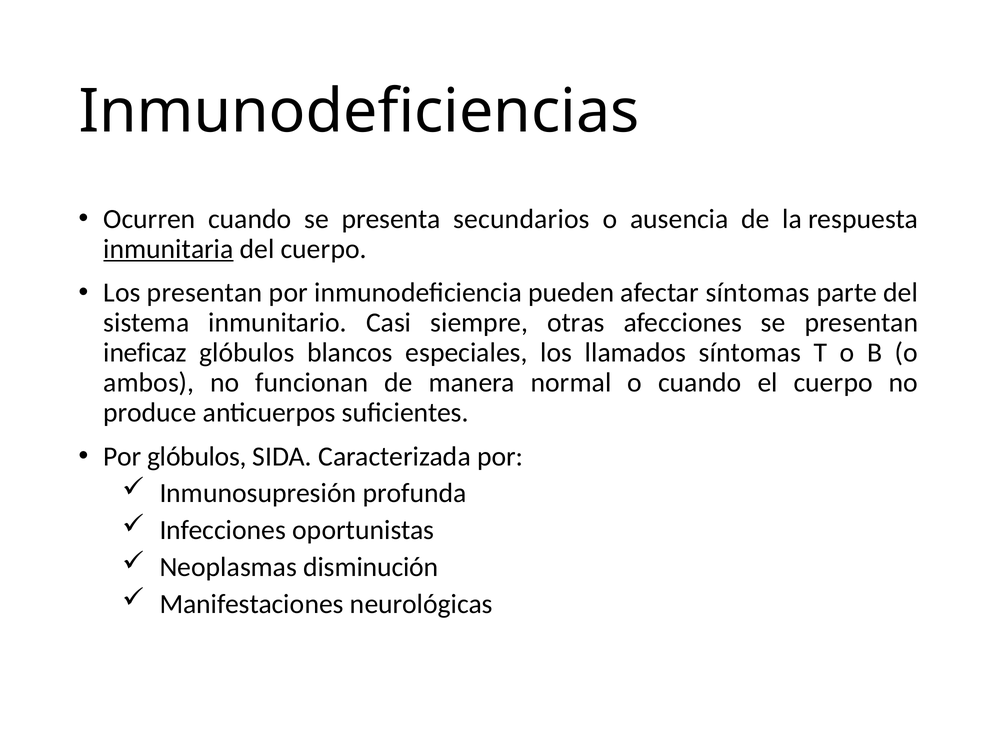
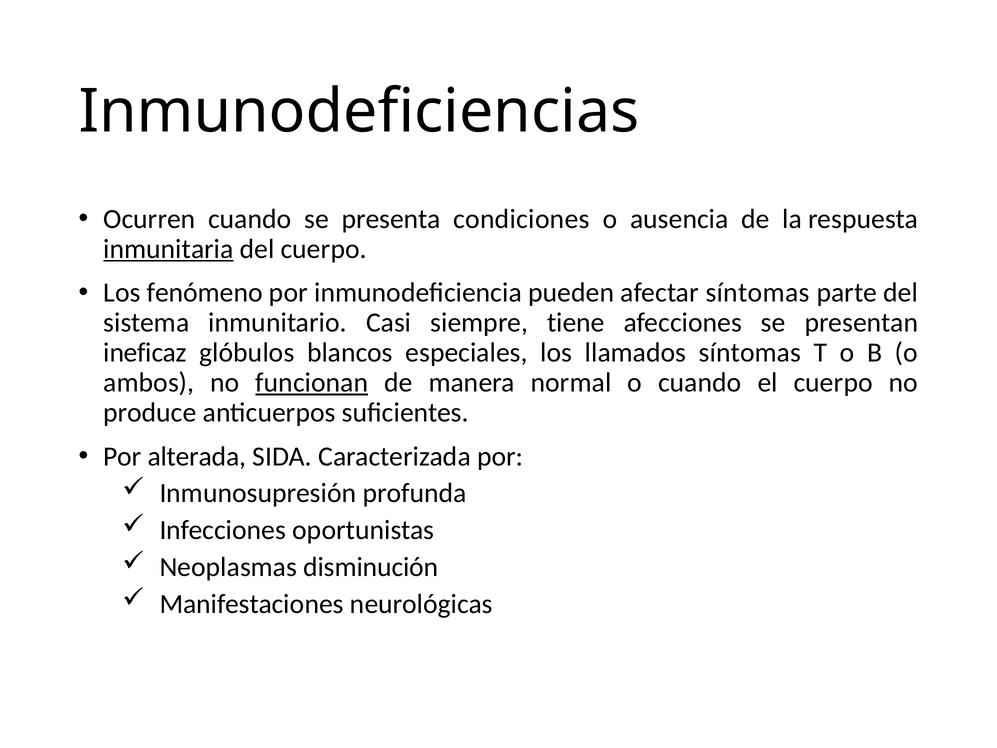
secundarios: secundarios -> condiciones
Los presentan: presentan -> fenómeno
otras: otras -> tiene
funcionan underline: none -> present
Por glóbulos: glóbulos -> alterada
